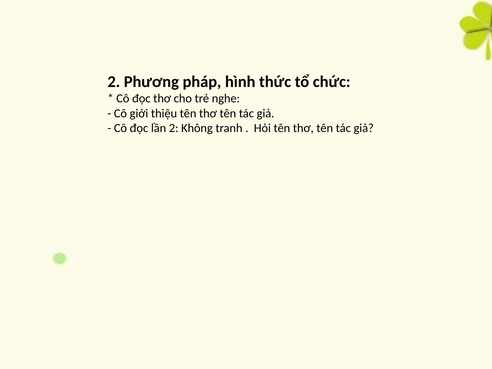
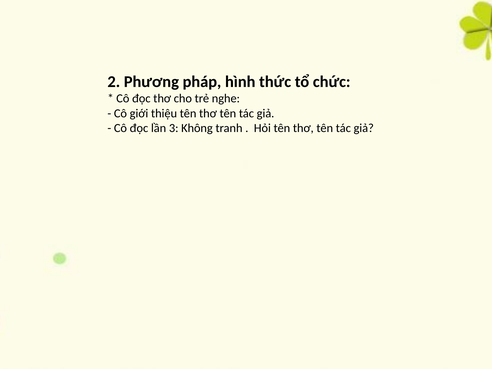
lần 2: 2 -> 3
